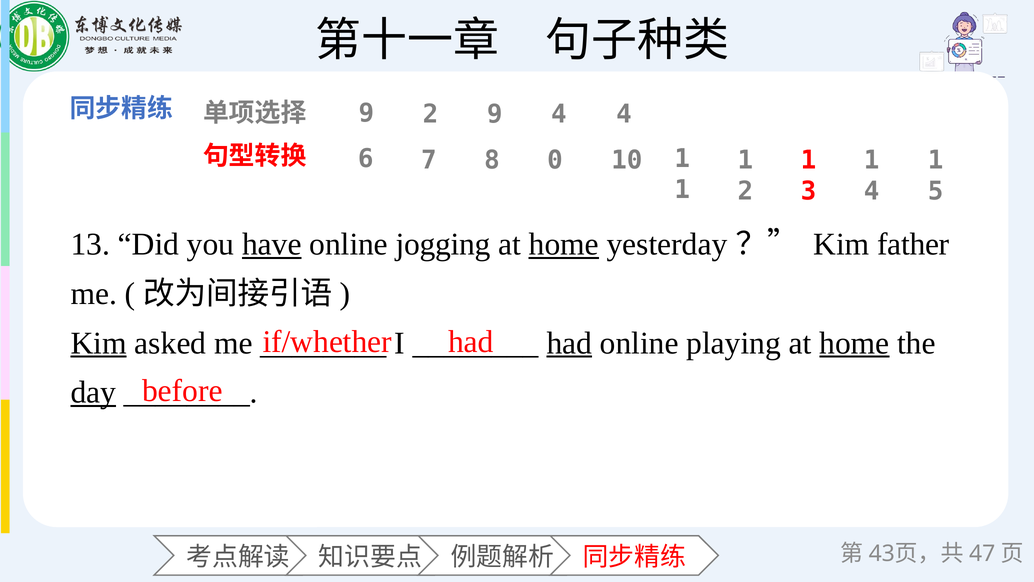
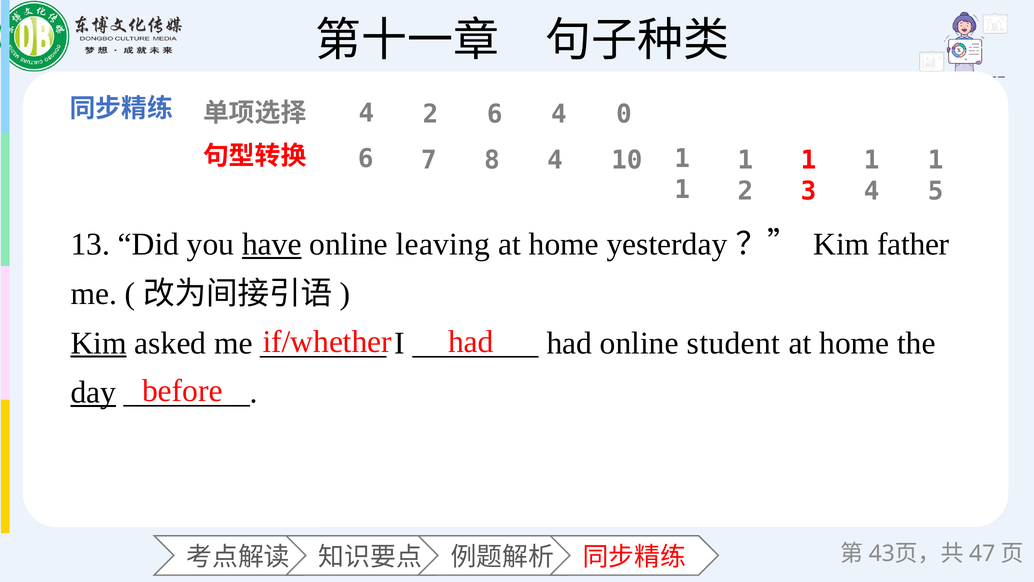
9 at (366, 113): 9 -> 4
2 9: 9 -> 6
4 4: 4 -> 0
8 0: 0 -> 4
jogging: jogging -> leaving
home at (564, 244) underline: present -> none
had at (569, 343) underline: present -> none
playing: playing -> student
home at (854, 343) underline: present -> none
